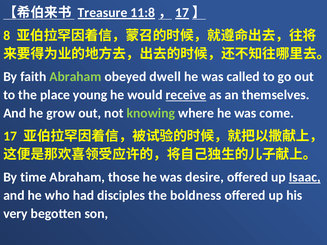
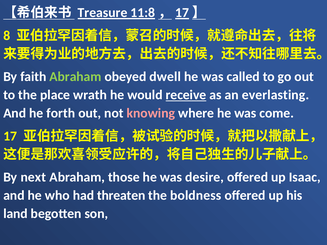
young: young -> wrath
themselves: themselves -> everlasting
grow: grow -> forth
knowing colour: light green -> pink
time: time -> next
Isaac underline: present -> none
disciples: disciples -> threaten
very: very -> land
